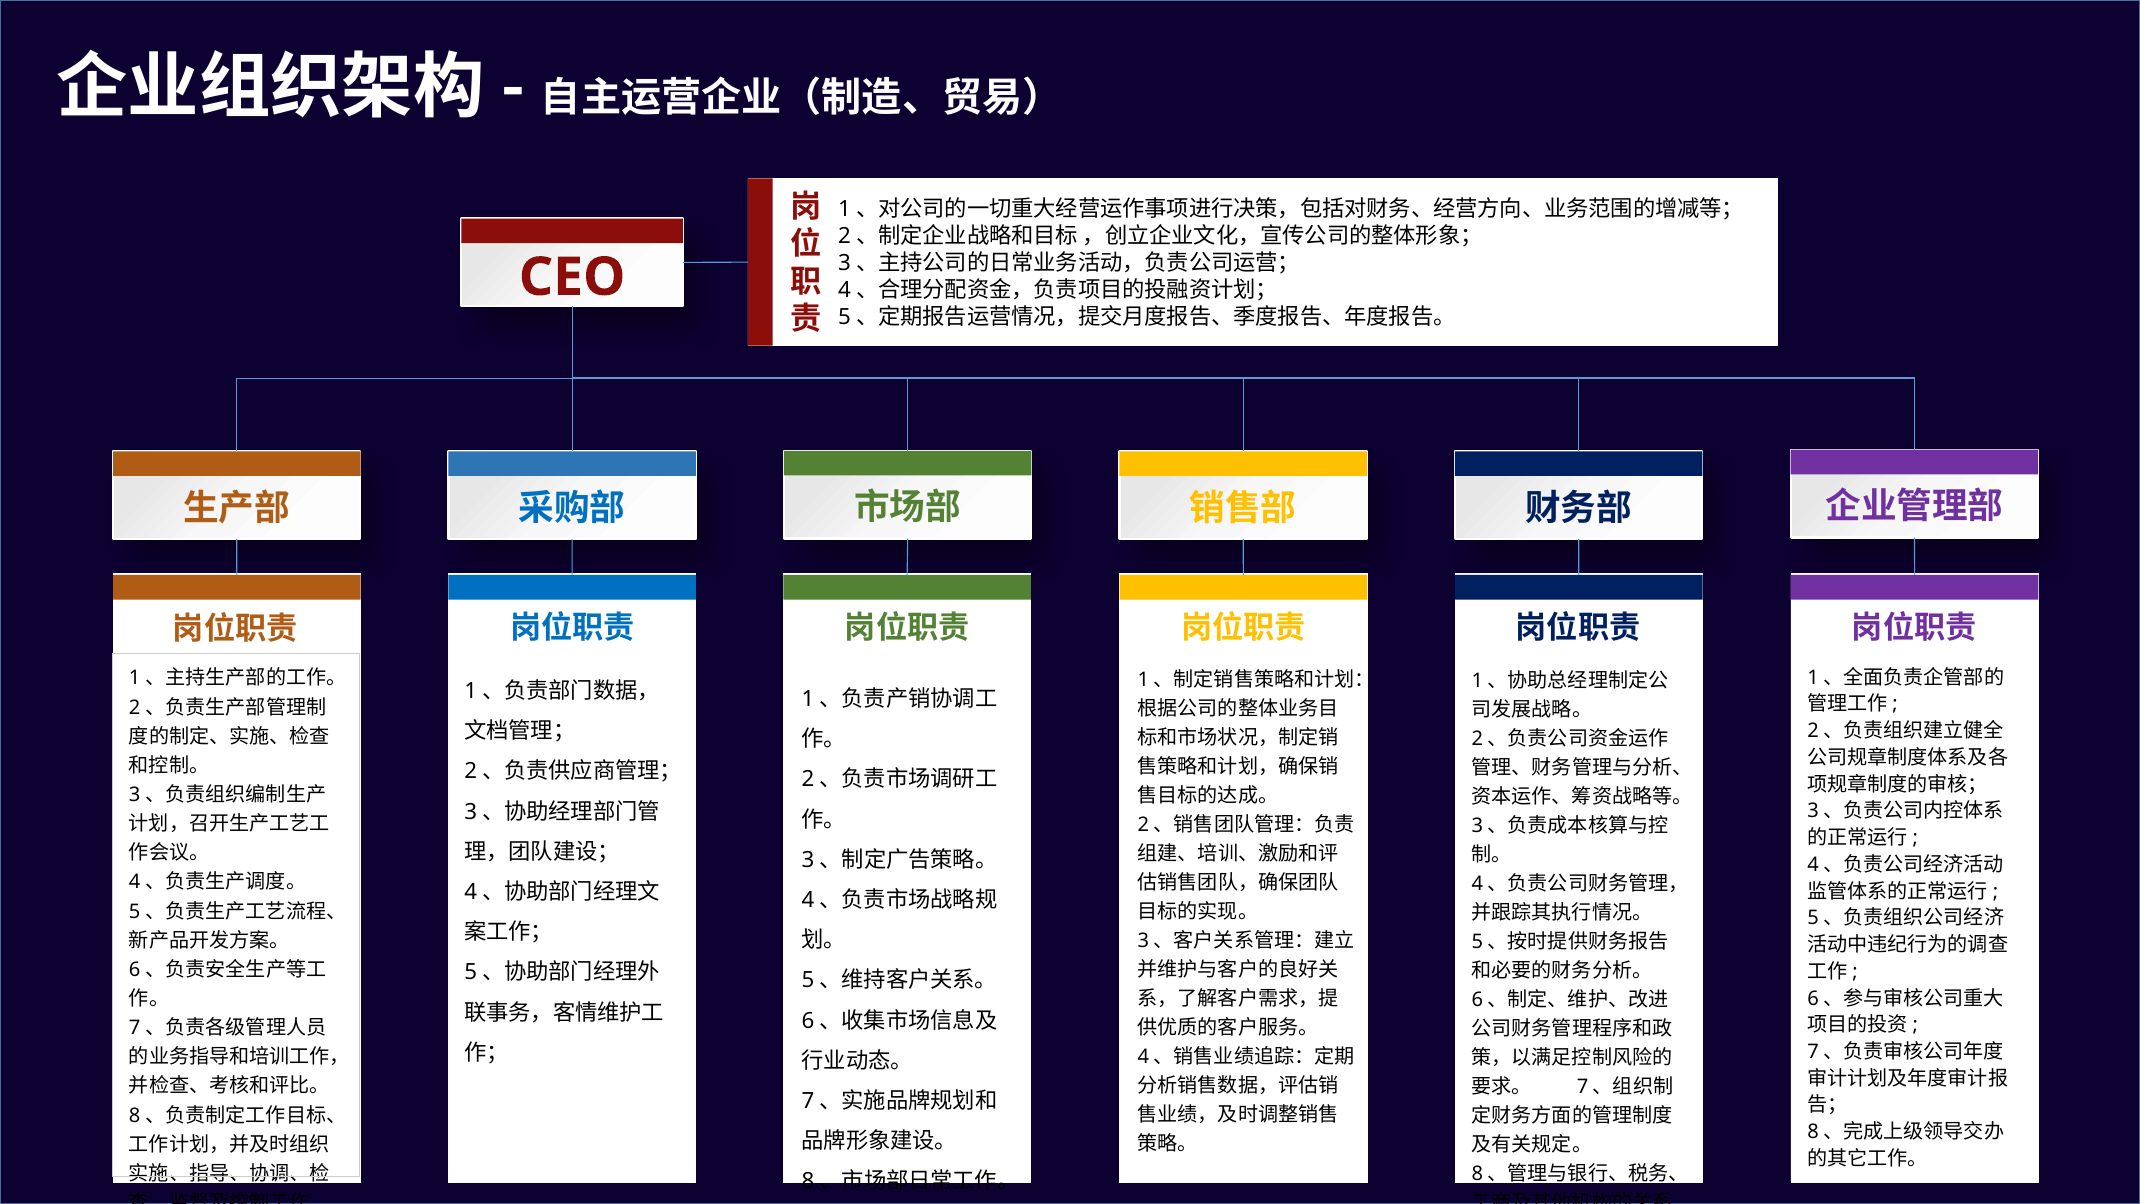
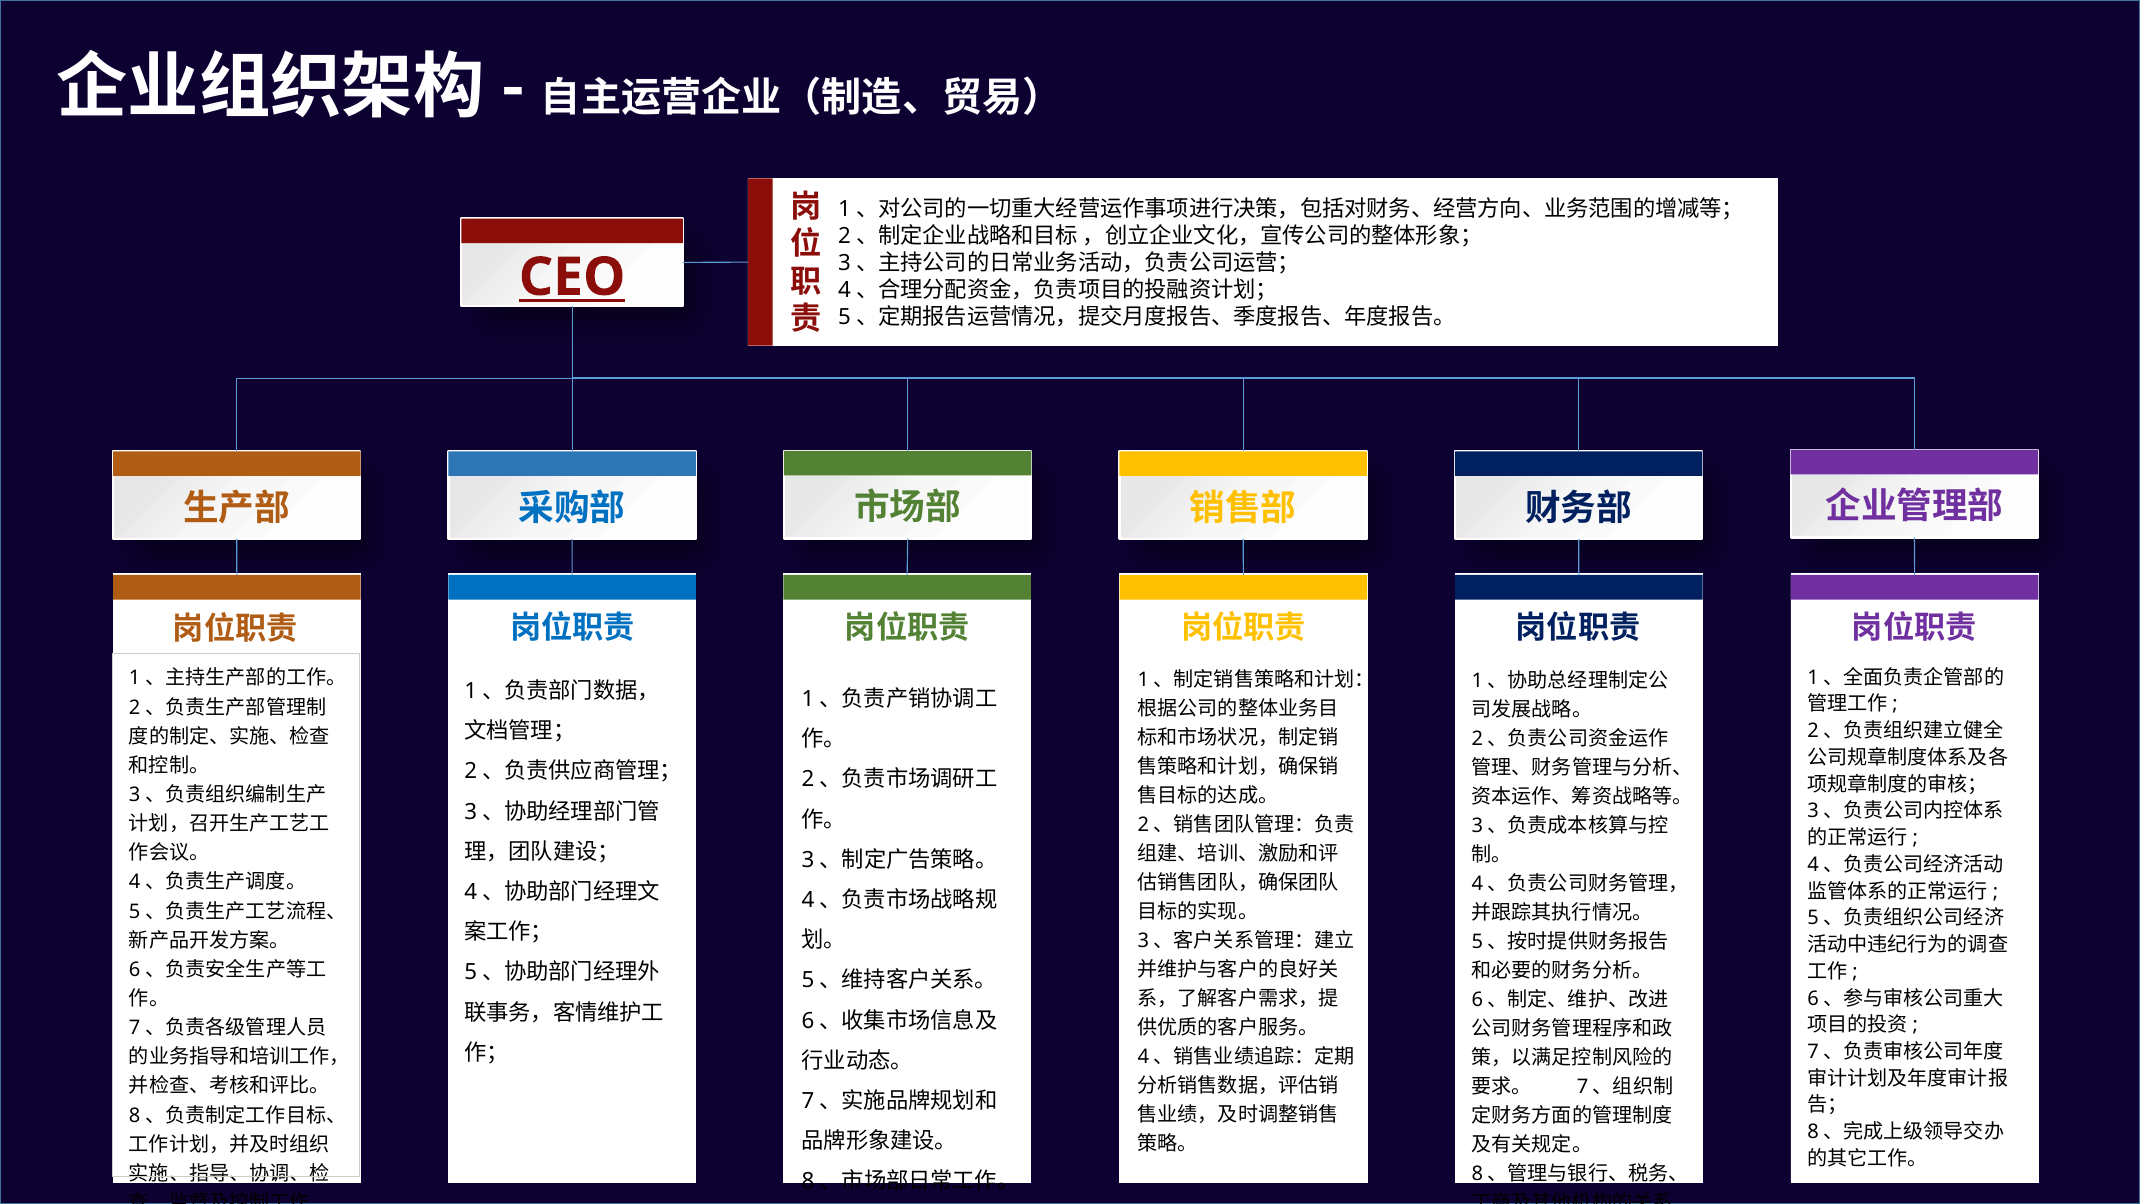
CEO underline: none -> present
